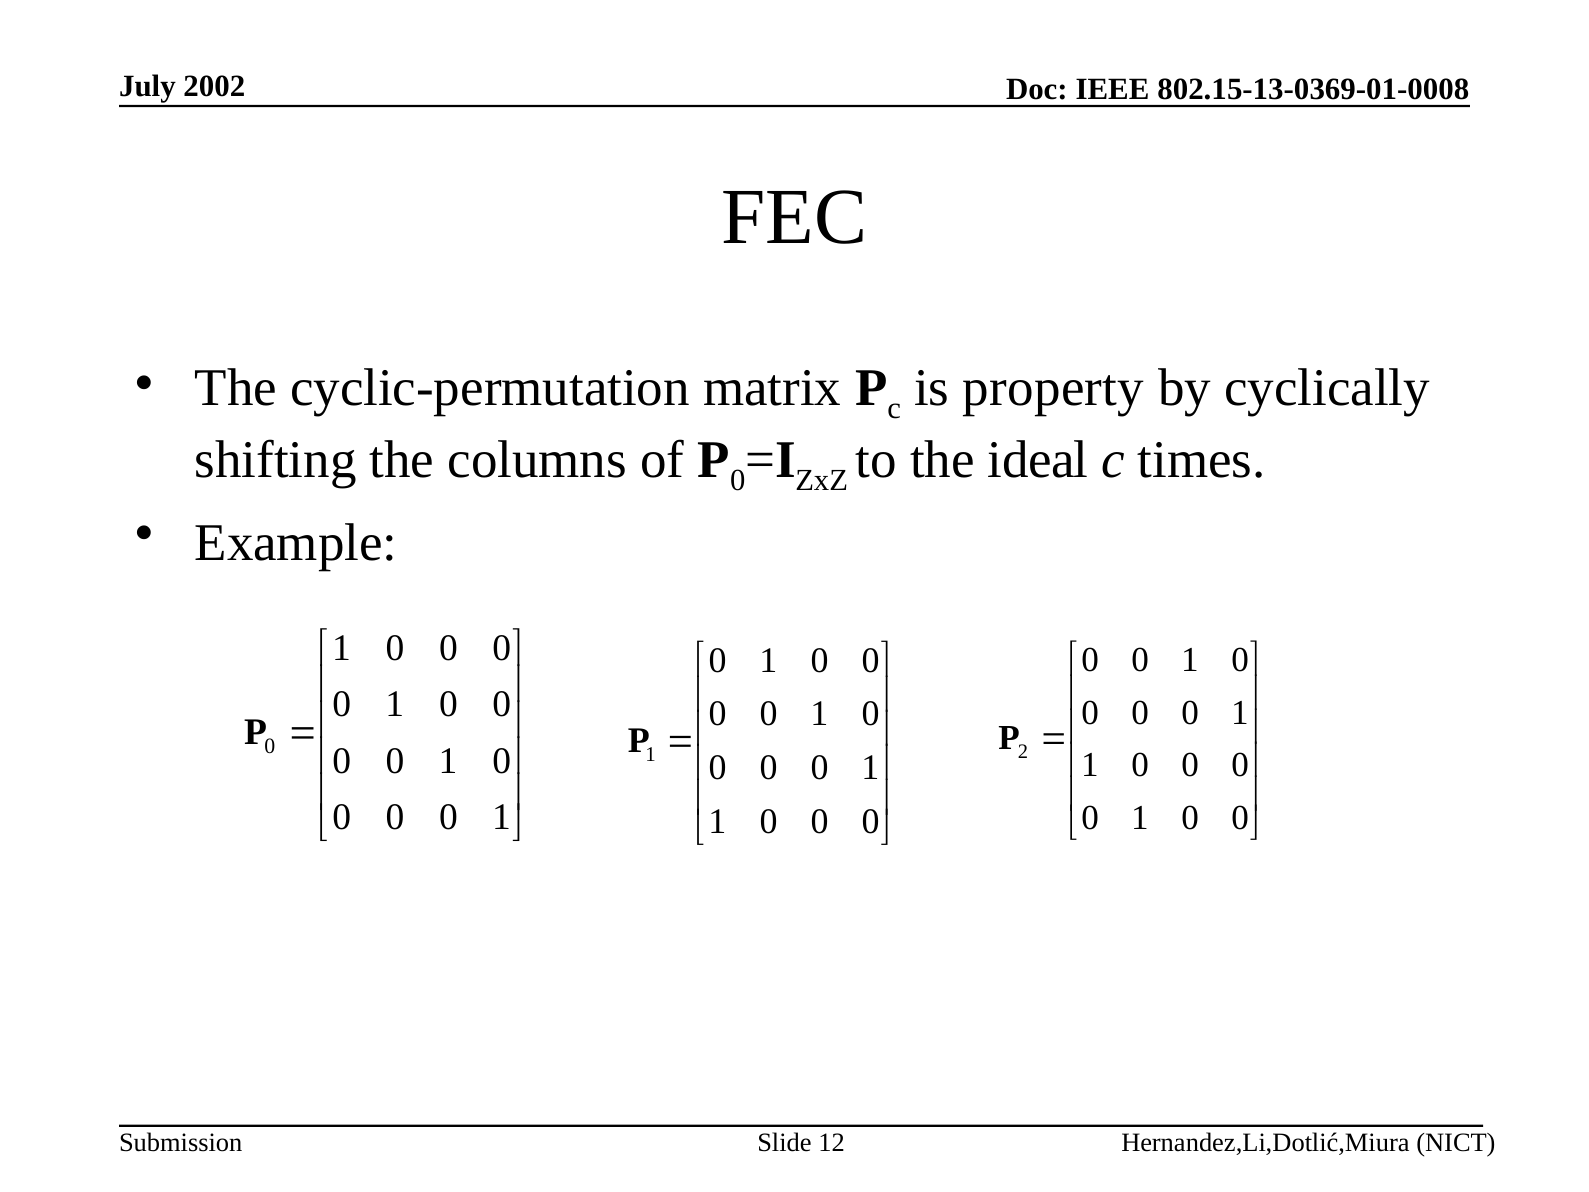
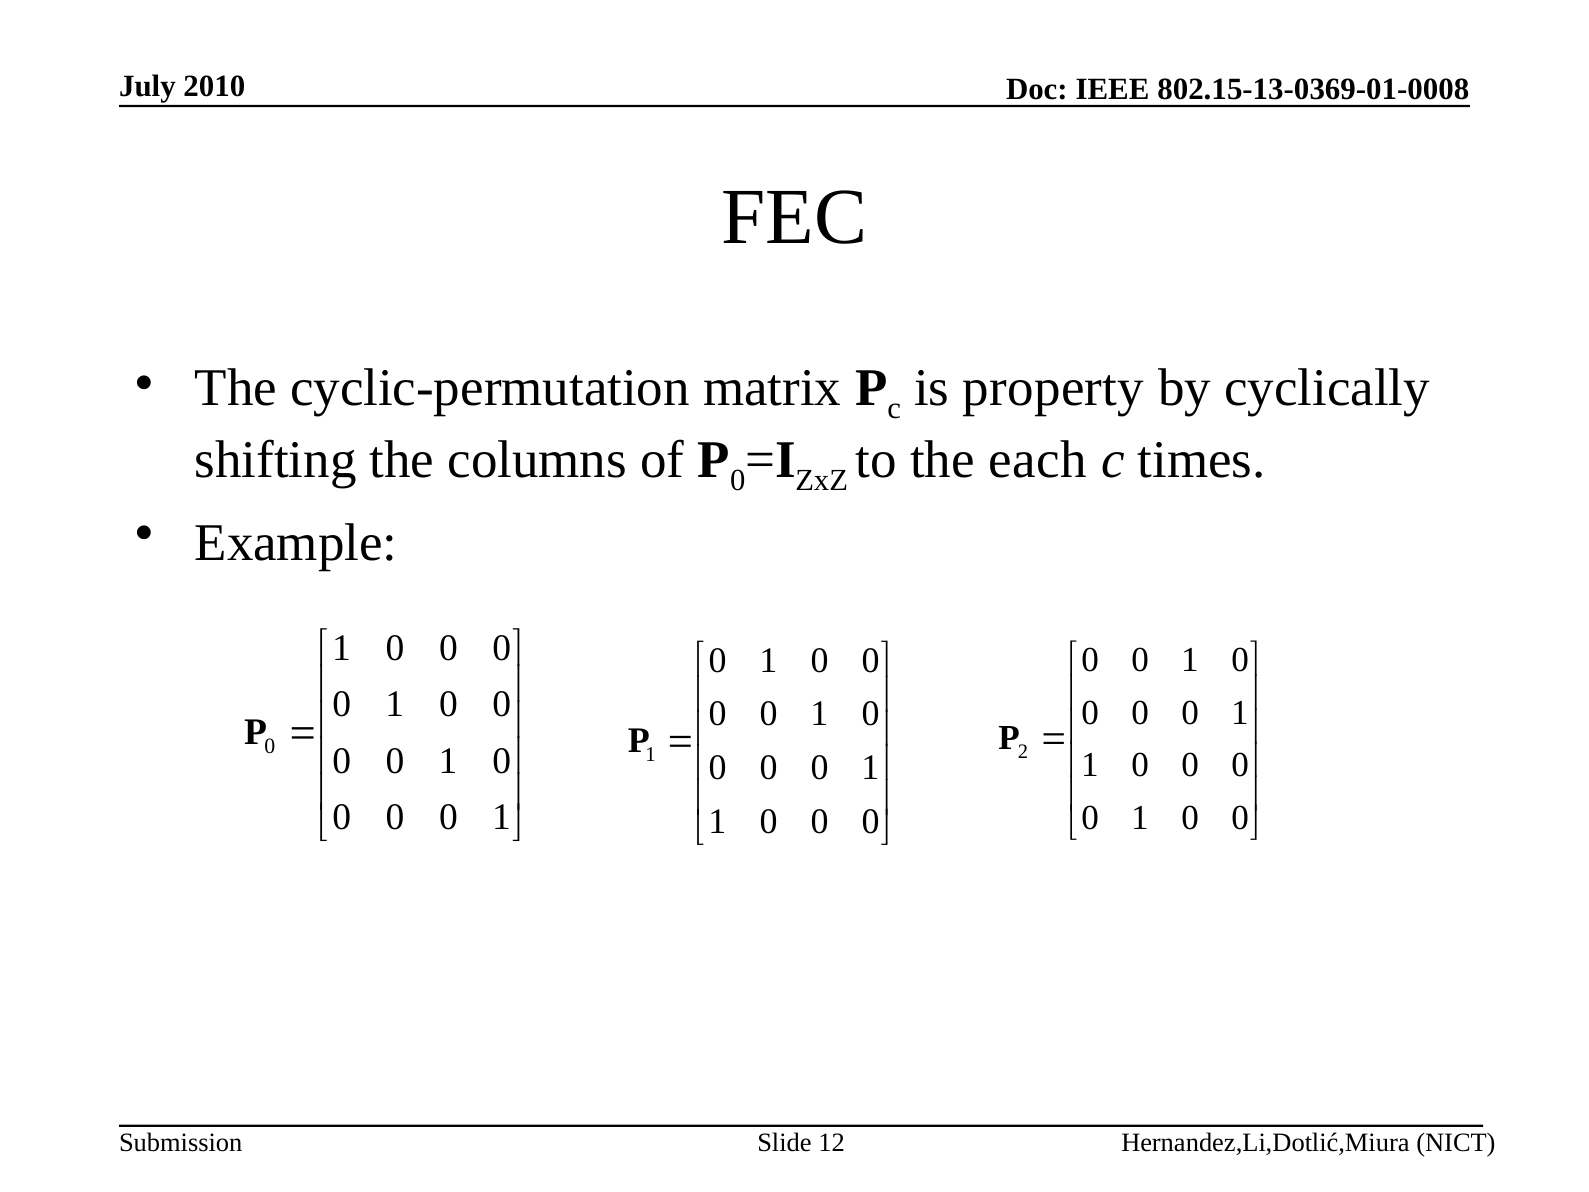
2002: 2002 -> 2010
ideal: ideal -> each
